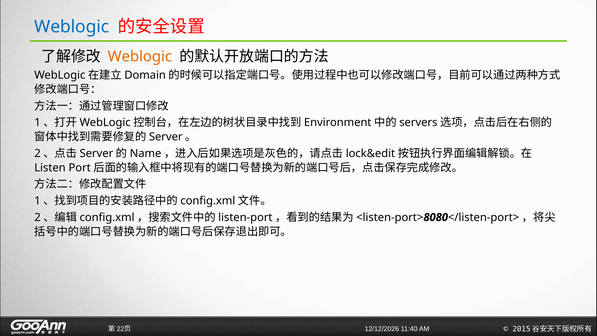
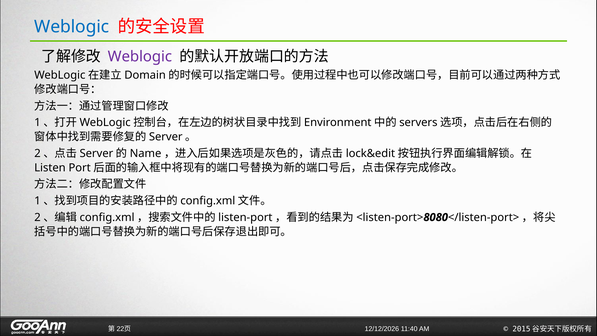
Weblogic at (140, 57) colour: orange -> purple
